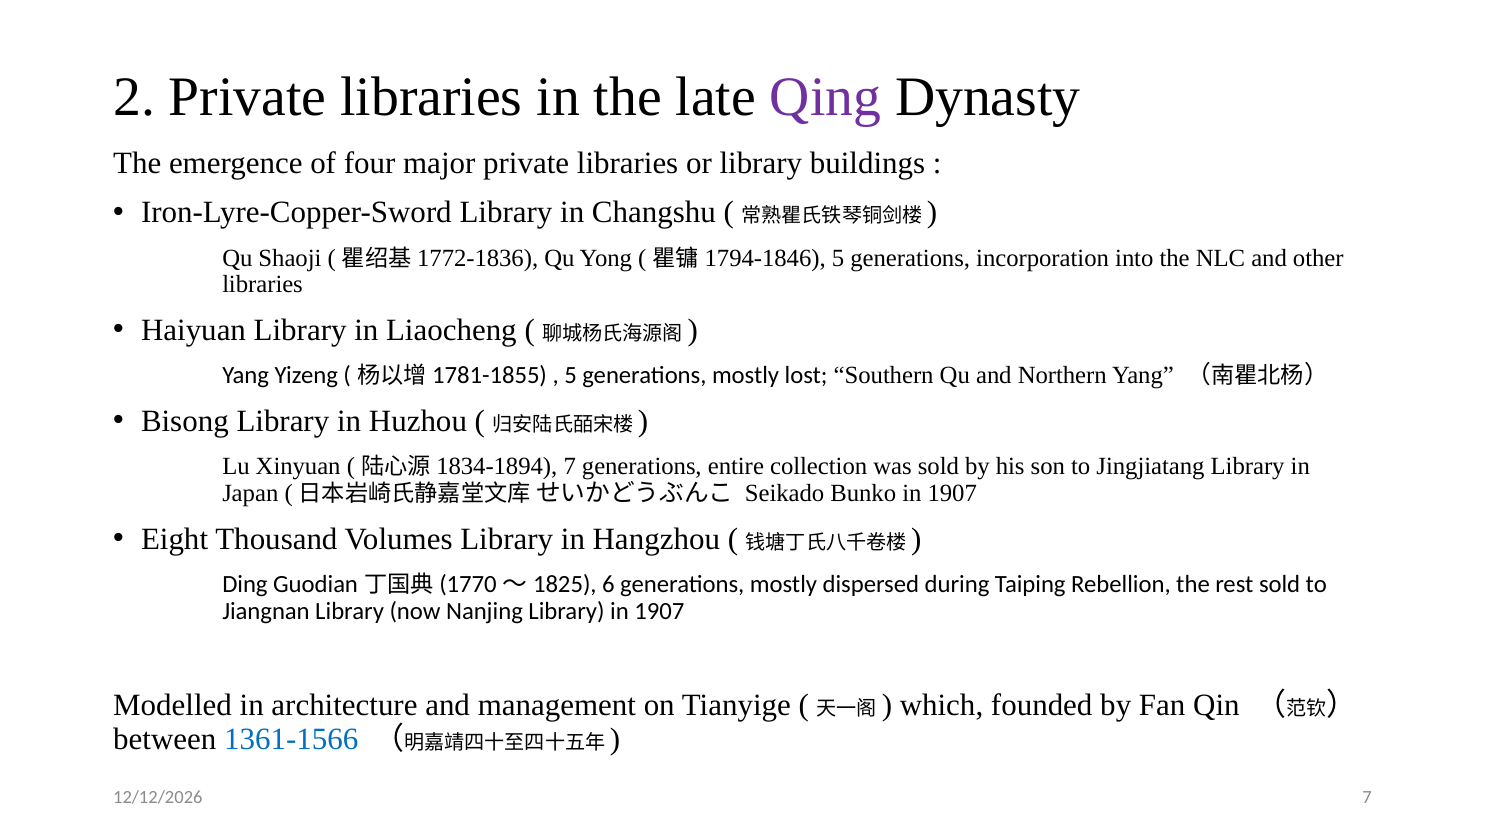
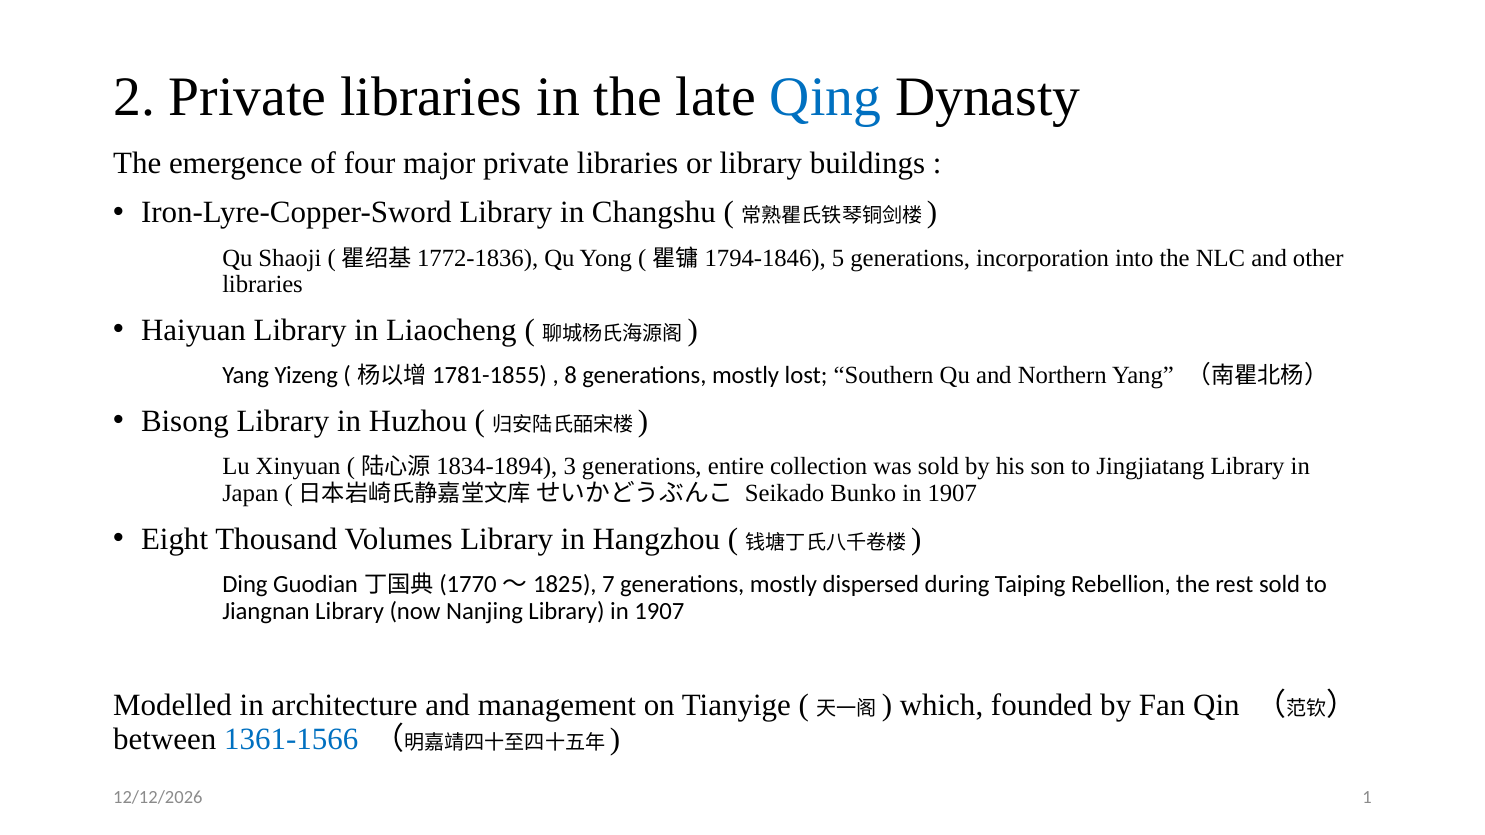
Qing colour: purple -> blue
5 at (571, 376): 5 -> 8
7 at (570, 467): 7 -> 3
6: 6 -> 7
7 at (1367, 798): 7 -> 1
